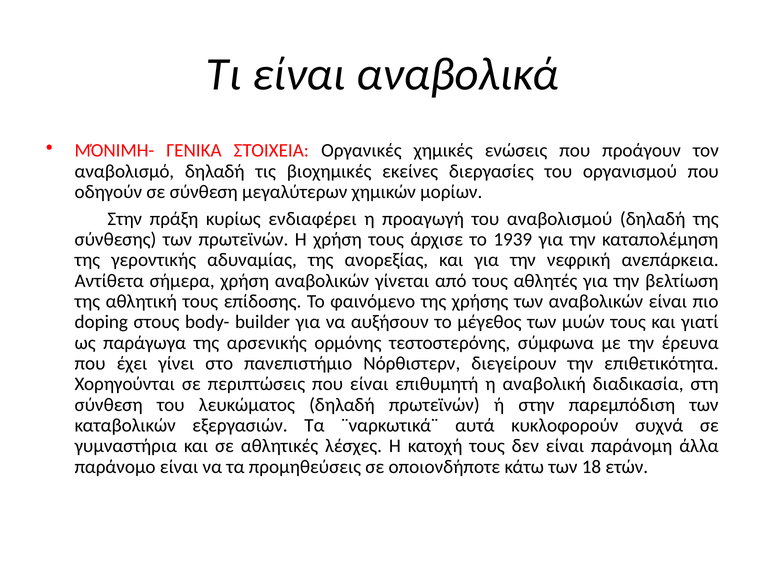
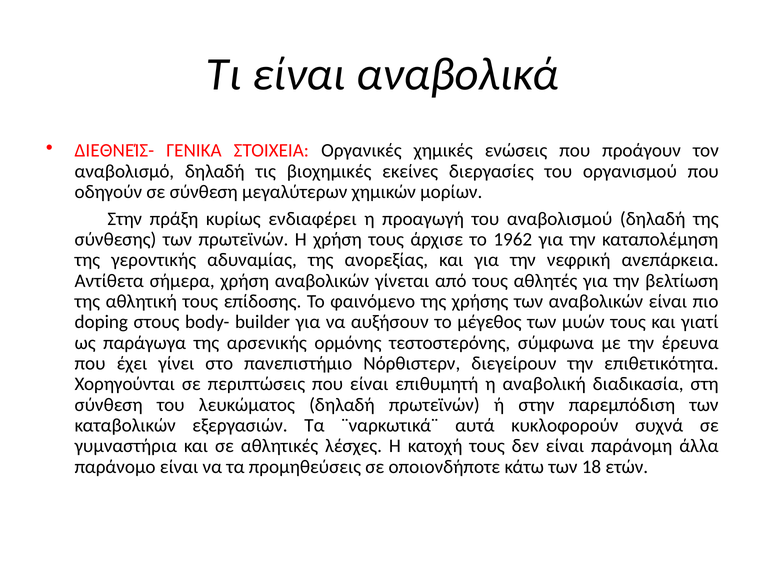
ΜΌΝΙΜΗ-: ΜΌΝΙΜΗ- -> ΔΙΕΘΝΕΊΣ-
1939: 1939 -> 1962
